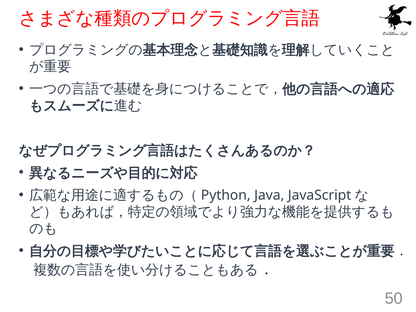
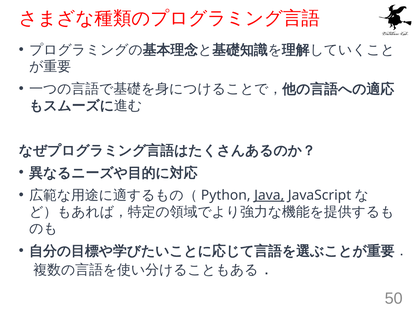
Java underline: none -> present
